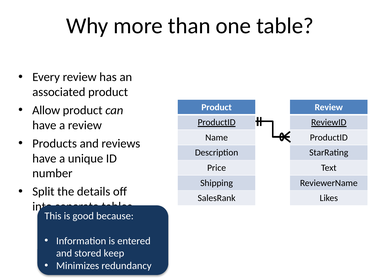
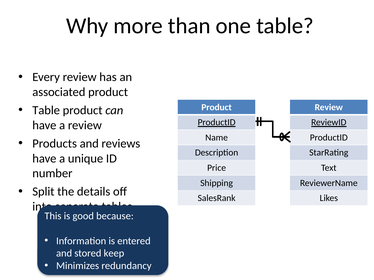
Allow at (46, 111): Allow -> Table
